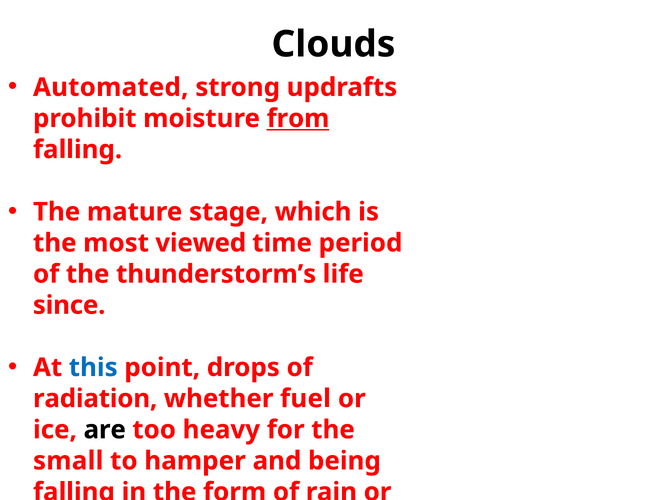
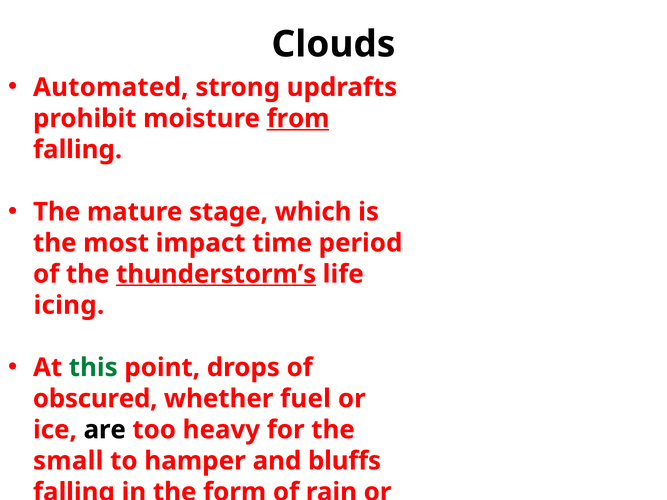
viewed: viewed -> impact
thunderstorm’s underline: none -> present
since: since -> icing
this colour: blue -> green
radiation: radiation -> obscured
being: being -> bluffs
